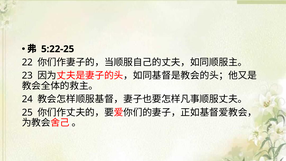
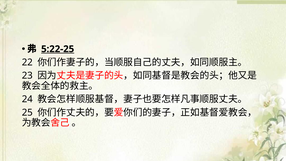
5:22-25 underline: none -> present
